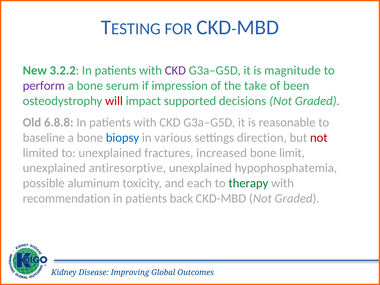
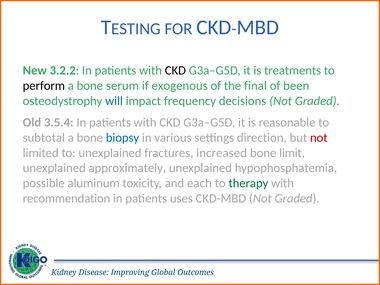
CKD at (175, 71) colour: purple -> black
magnitude: magnitude -> treatments
perform colour: purple -> black
impression: impression -> exogenous
take: take -> final
will colour: red -> blue
supported: supported -> frequency
6.8.8: 6.8.8 -> 3.5.4
baseline: baseline -> subtotal
antiresorptive: antiresorptive -> approximately
back: back -> uses
